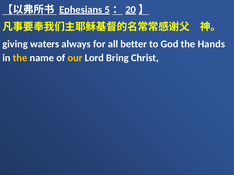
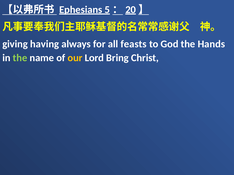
waters: waters -> having
better: better -> feasts
the at (20, 58) colour: yellow -> light green
